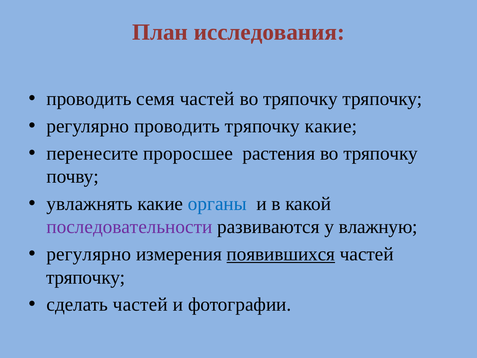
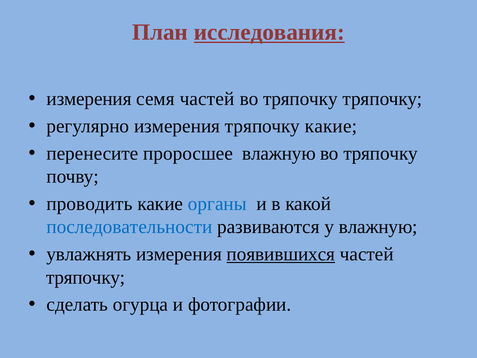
исследования underline: none -> present
проводить at (89, 99): проводить -> измерения
регулярно проводить: проводить -> измерения
проросшее растения: растения -> влажную
увлажнять: увлажнять -> проводить
последовательности colour: purple -> blue
регулярно at (89, 254): регулярно -> увлажнять
сделать частей: частей -> огурца
